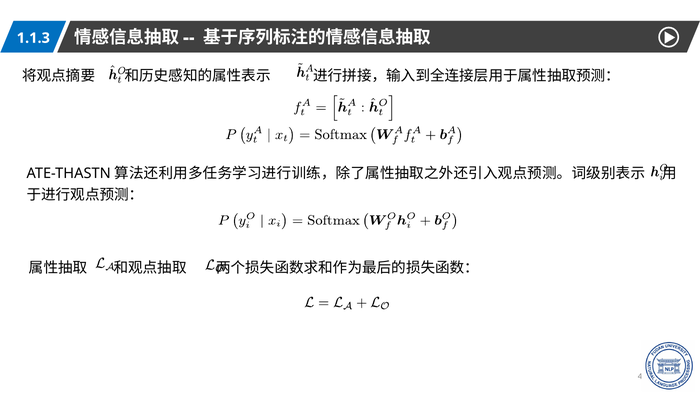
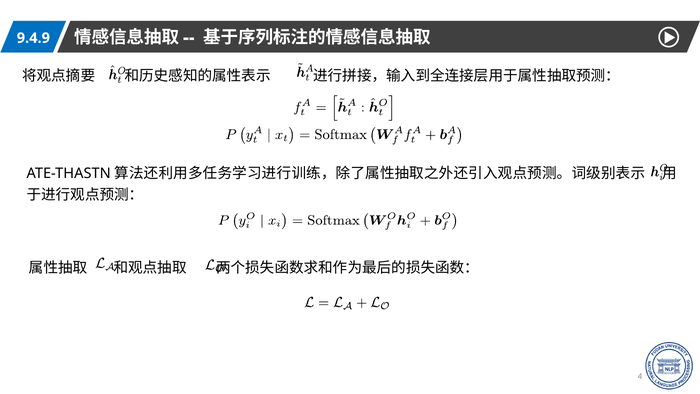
1.1.3: 1.1.3 -> 9.4.9
